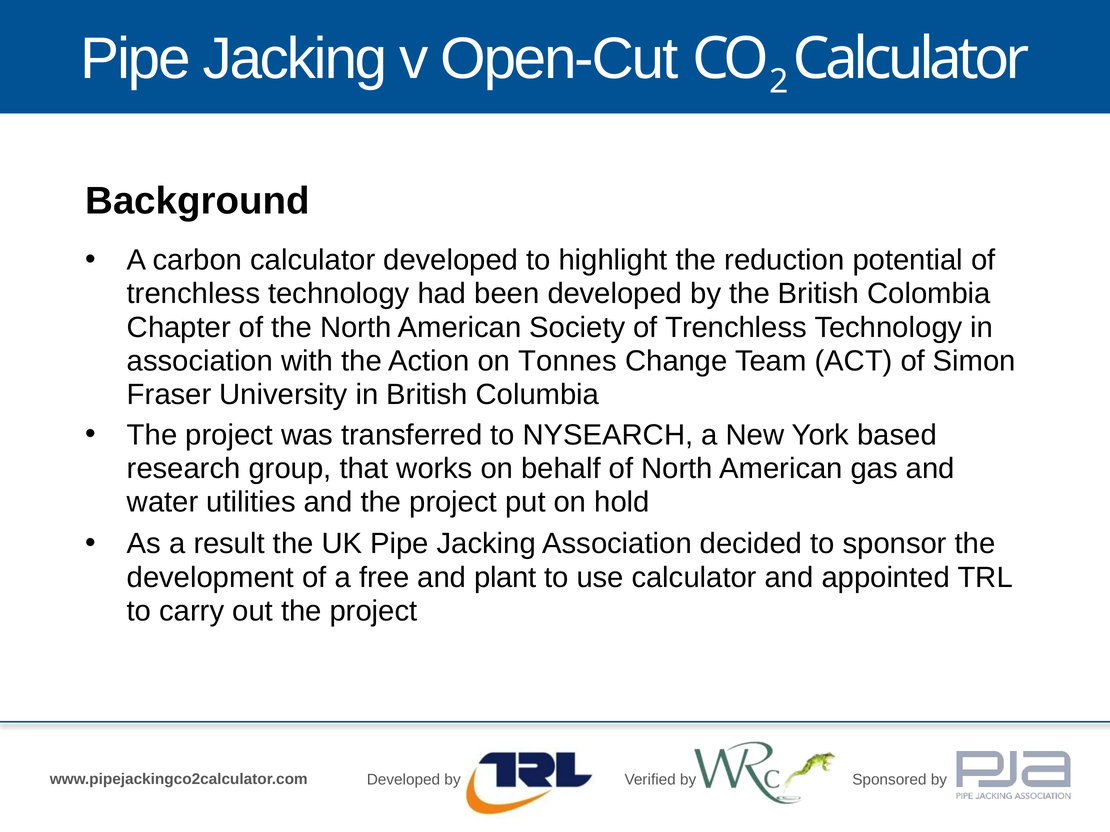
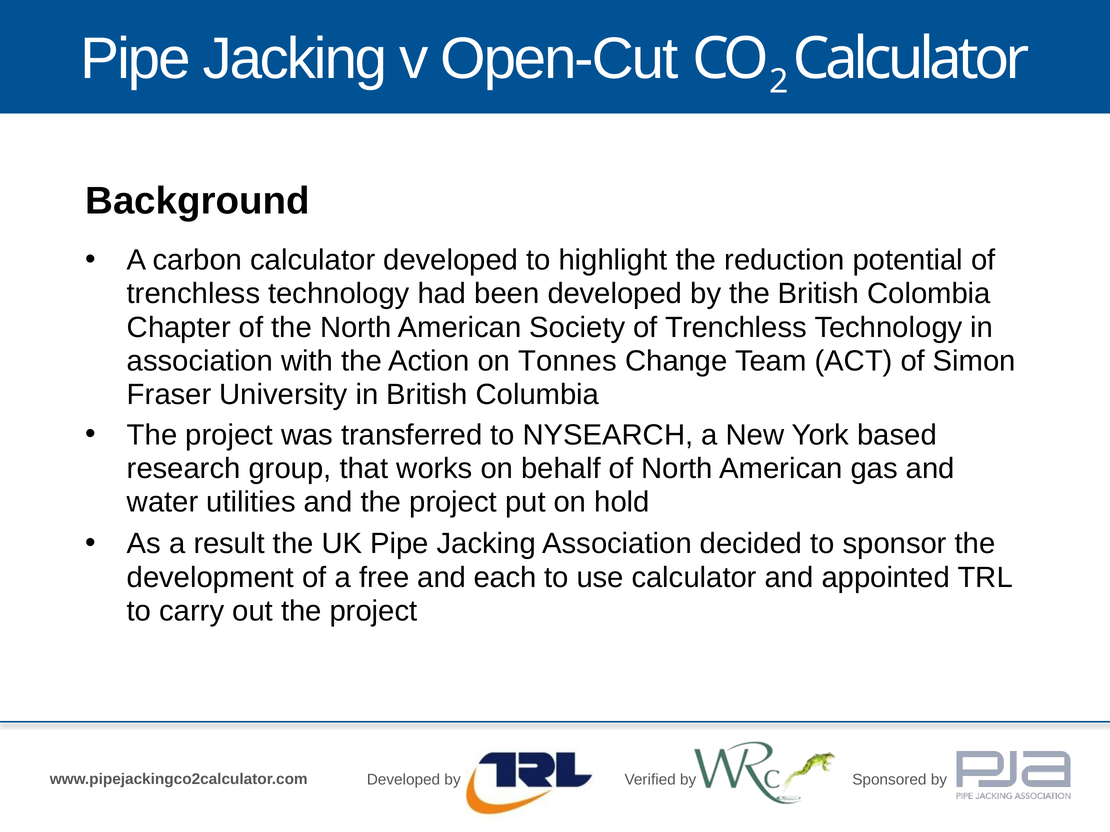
plant: plant -> each
